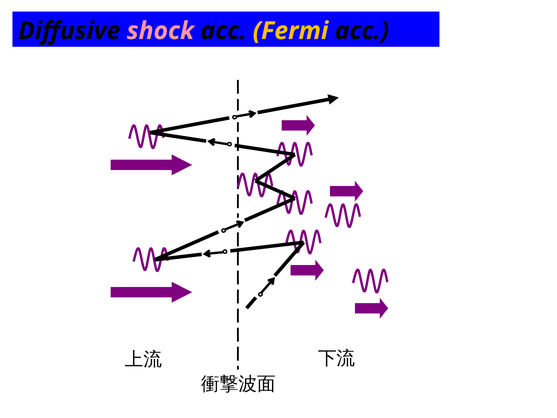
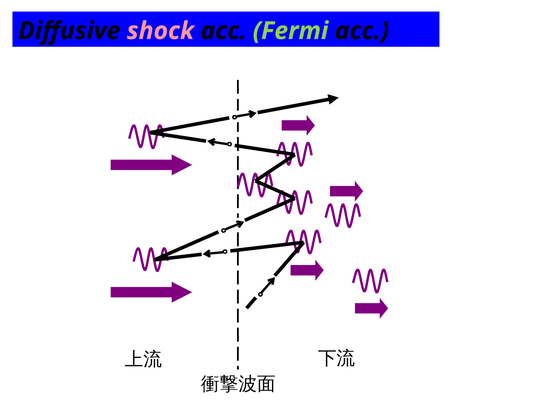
Fermi colour: yellow -> light green
